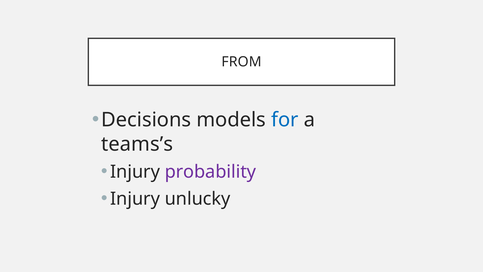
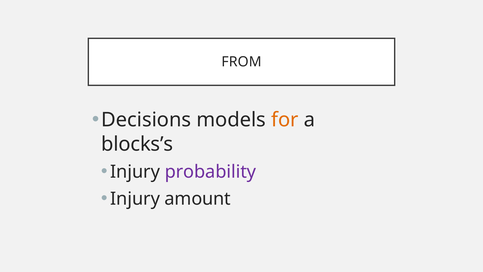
for colour: blue -> orange
teams’s: teams’s -> blocks’s
unlucky: unlucky -> amount
